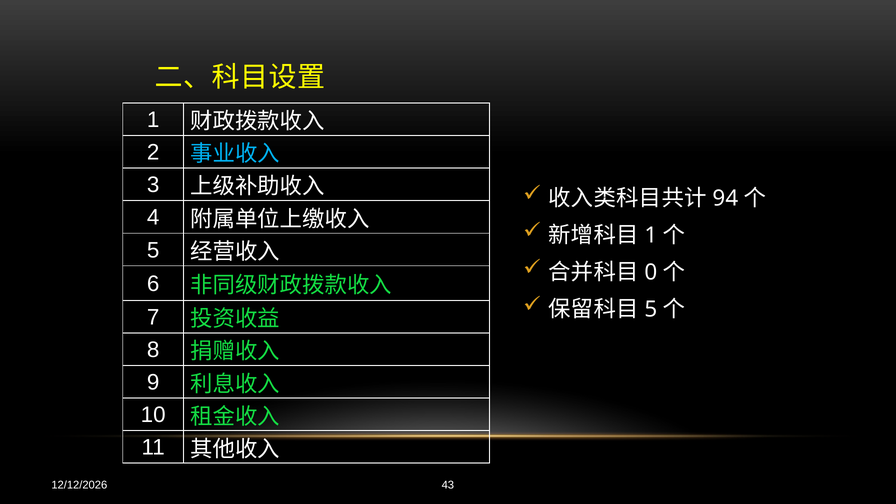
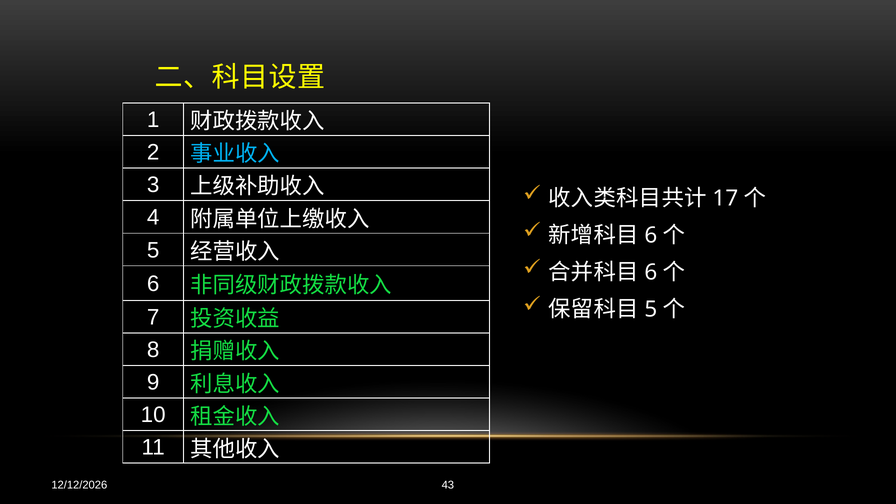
94: 94 -> 17
1 at (651, 235): 1 -> 6
0 at (651, 272): 0 -> 6
